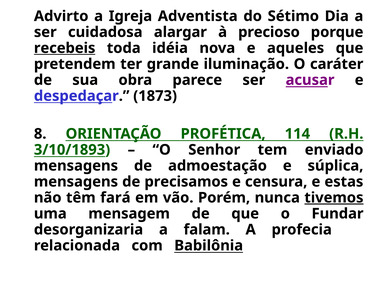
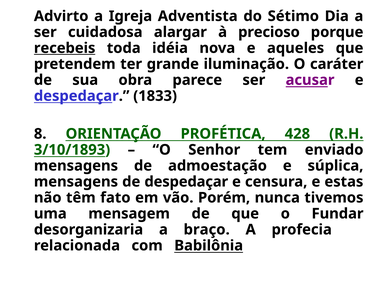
1873: 1873 -> 1833
114: 114 -> 428
de precisamos: precisamos -> despedaçar
fará: fará -> fato
tivemos underline: present -> none
falam: falam -> braço
